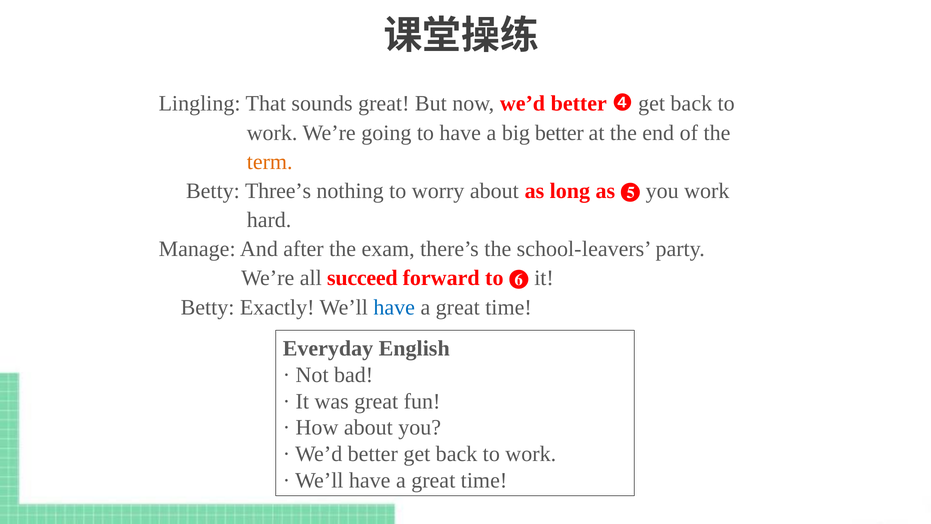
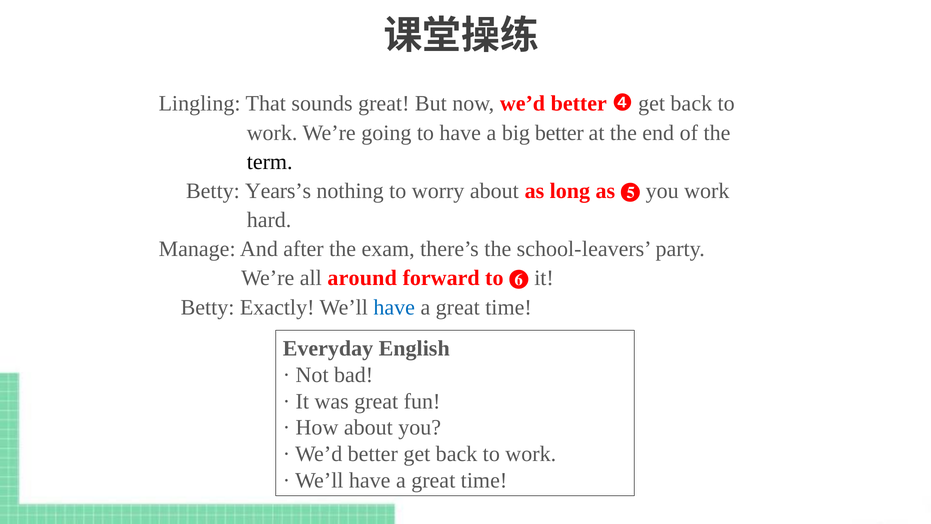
term colour: orange -> black
Three’s: Three’s -> Years’s
succeed: succeed -> around
